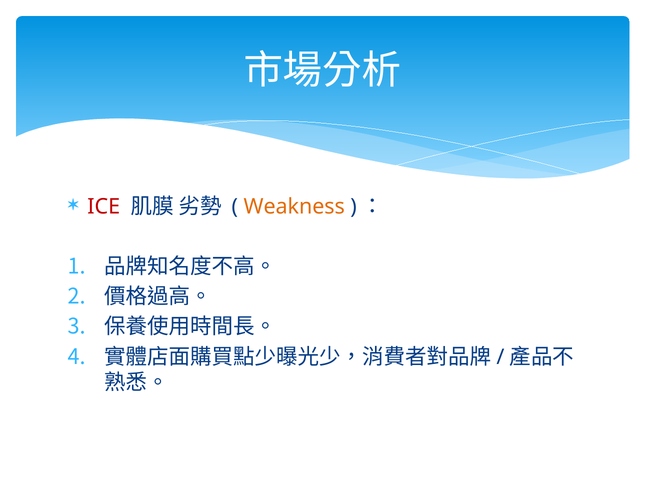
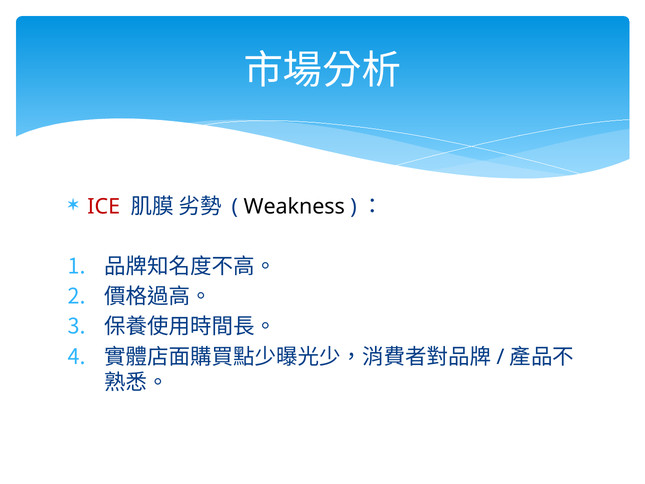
Weakness colour: orange -> black
